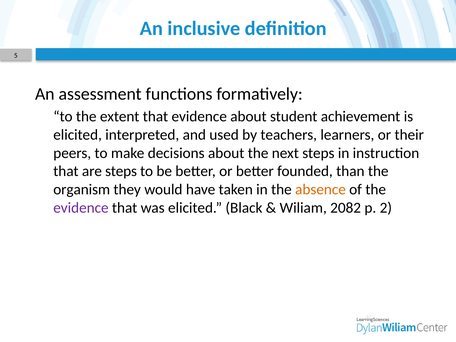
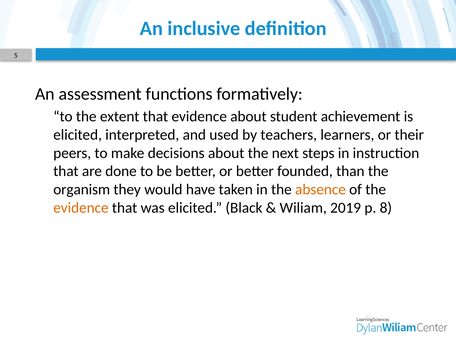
are steps: steps -> done
evidence at (81, 208) colour: purple -> orange
2082: 2082 -> 2019
2: 2 -> 8
